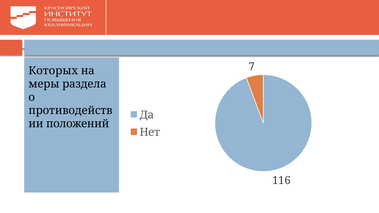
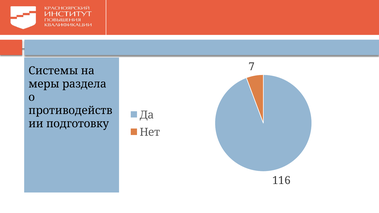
Которых: Которых -> Системы
положений: положений -> подготовку
